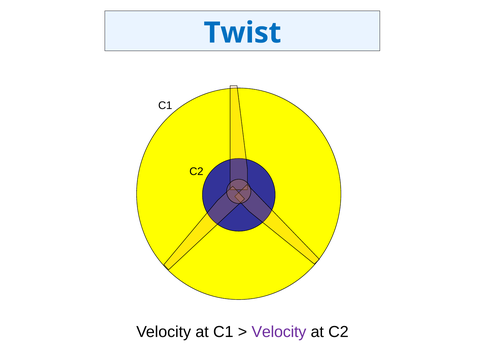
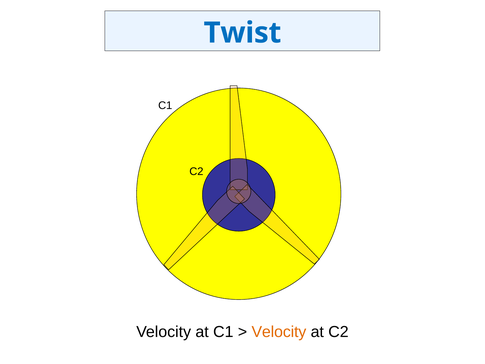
Velocity at (279, 332) colour: purple -> orange
